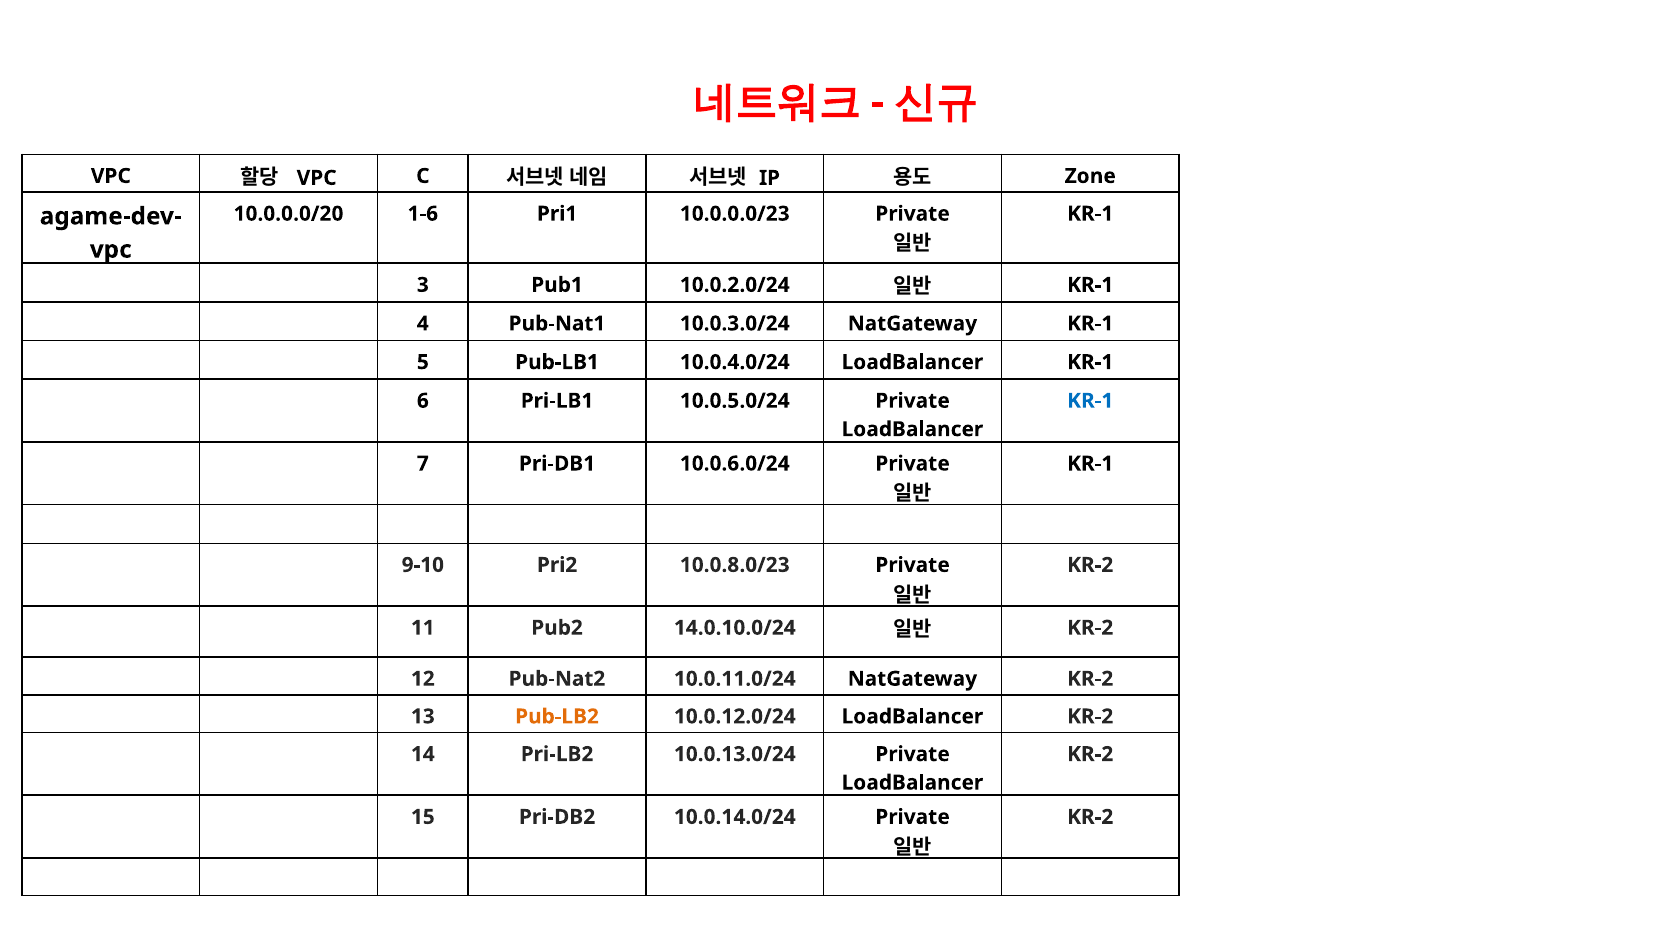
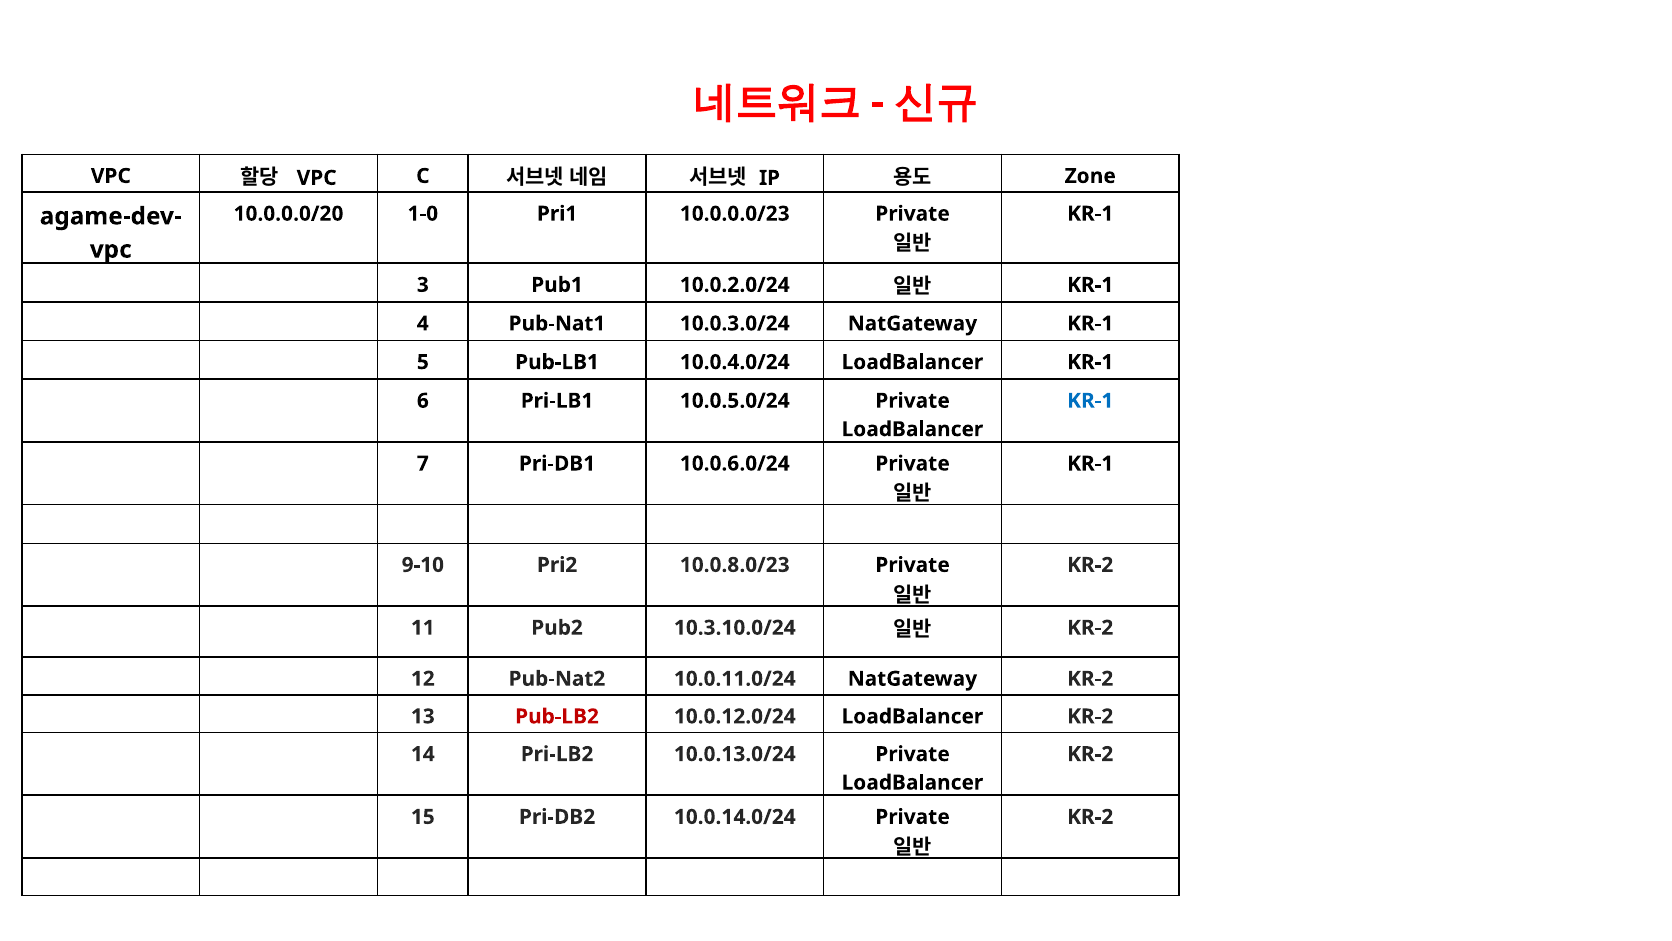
1-6: 1-6 -> 1-0
14.0.10.0/24: 14.0.10.0/24 -> 10.3.10.0/24
Pub-LB2 colour: orange -> red
